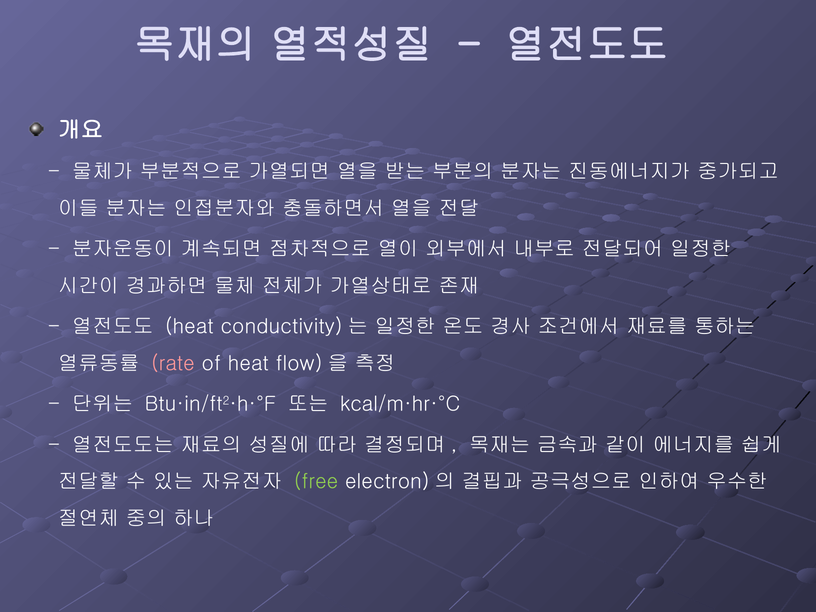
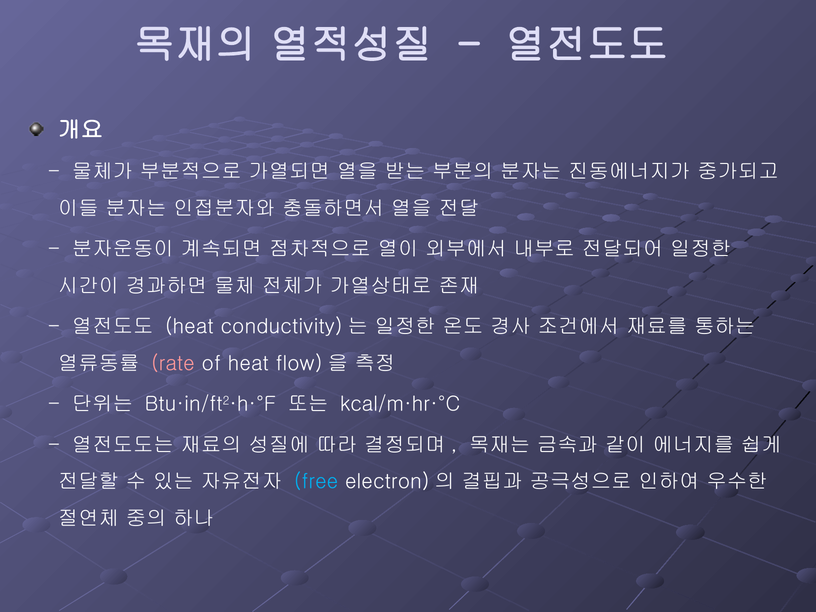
free colour: light green -> light blue
